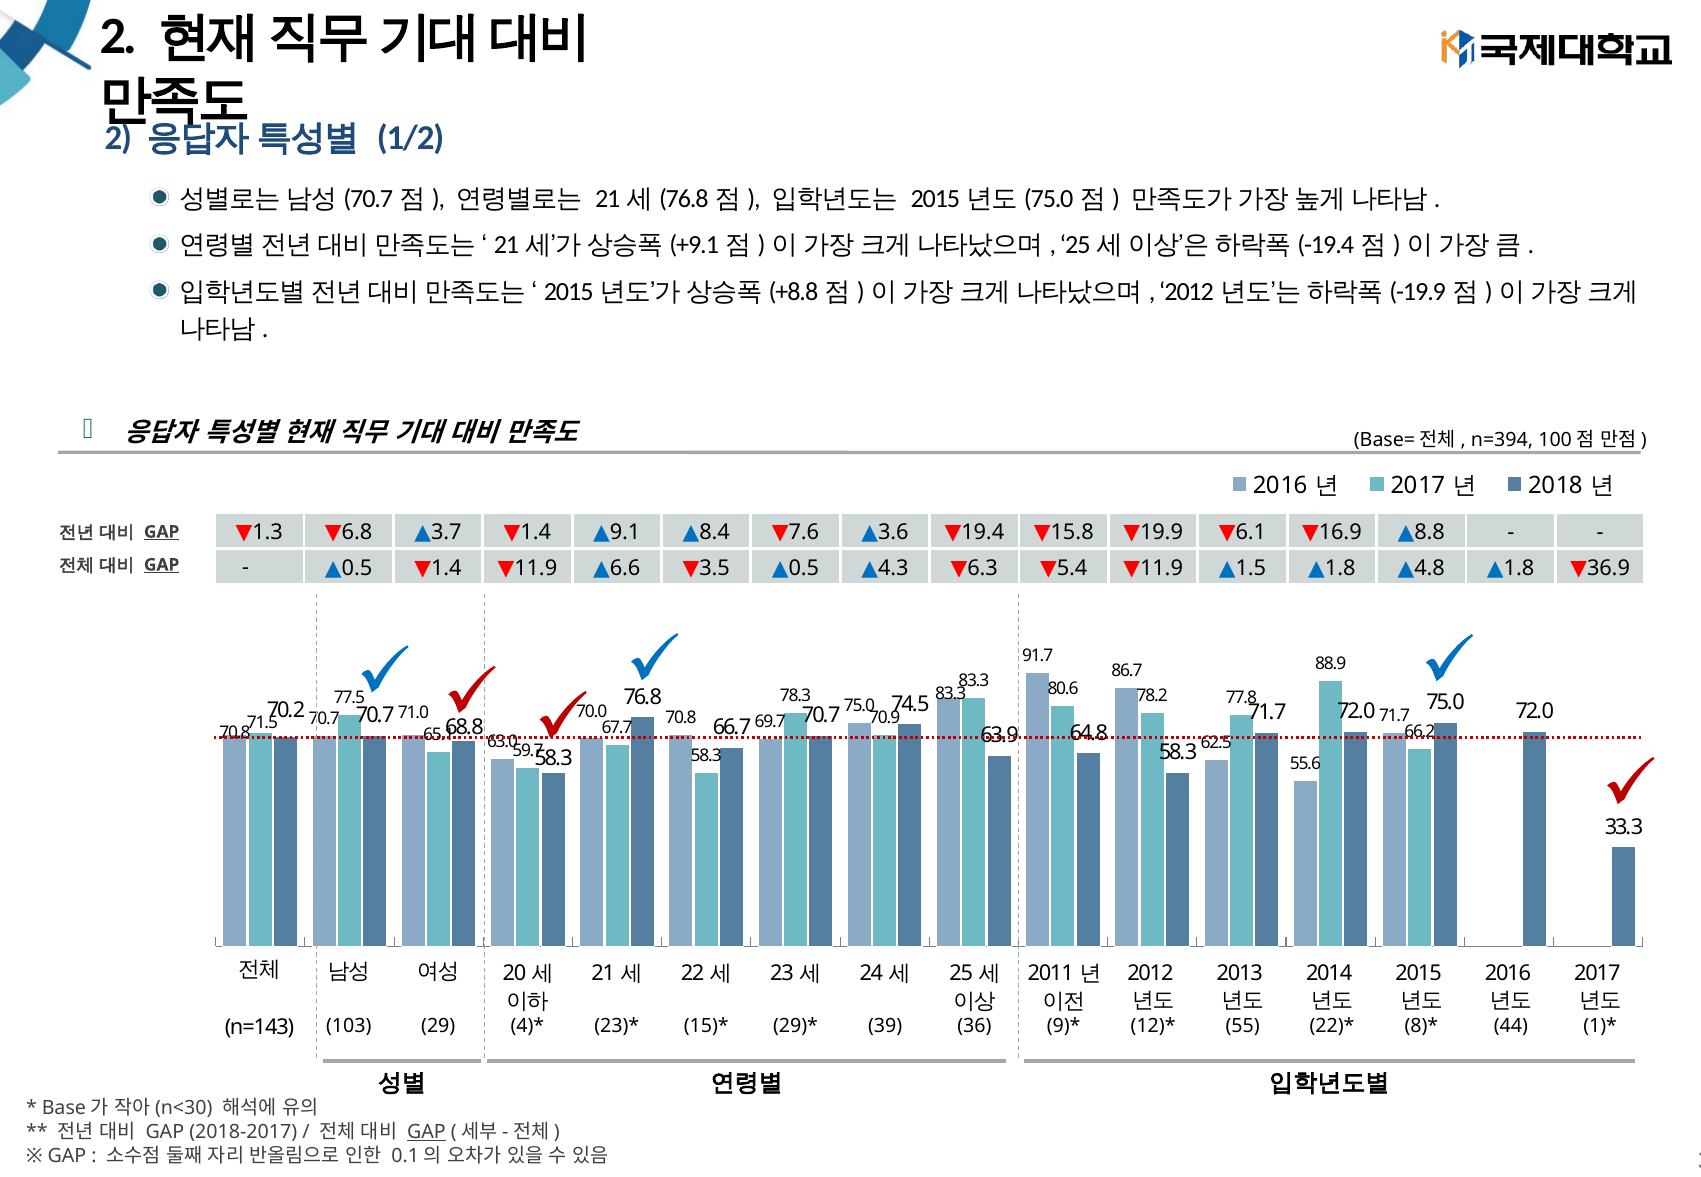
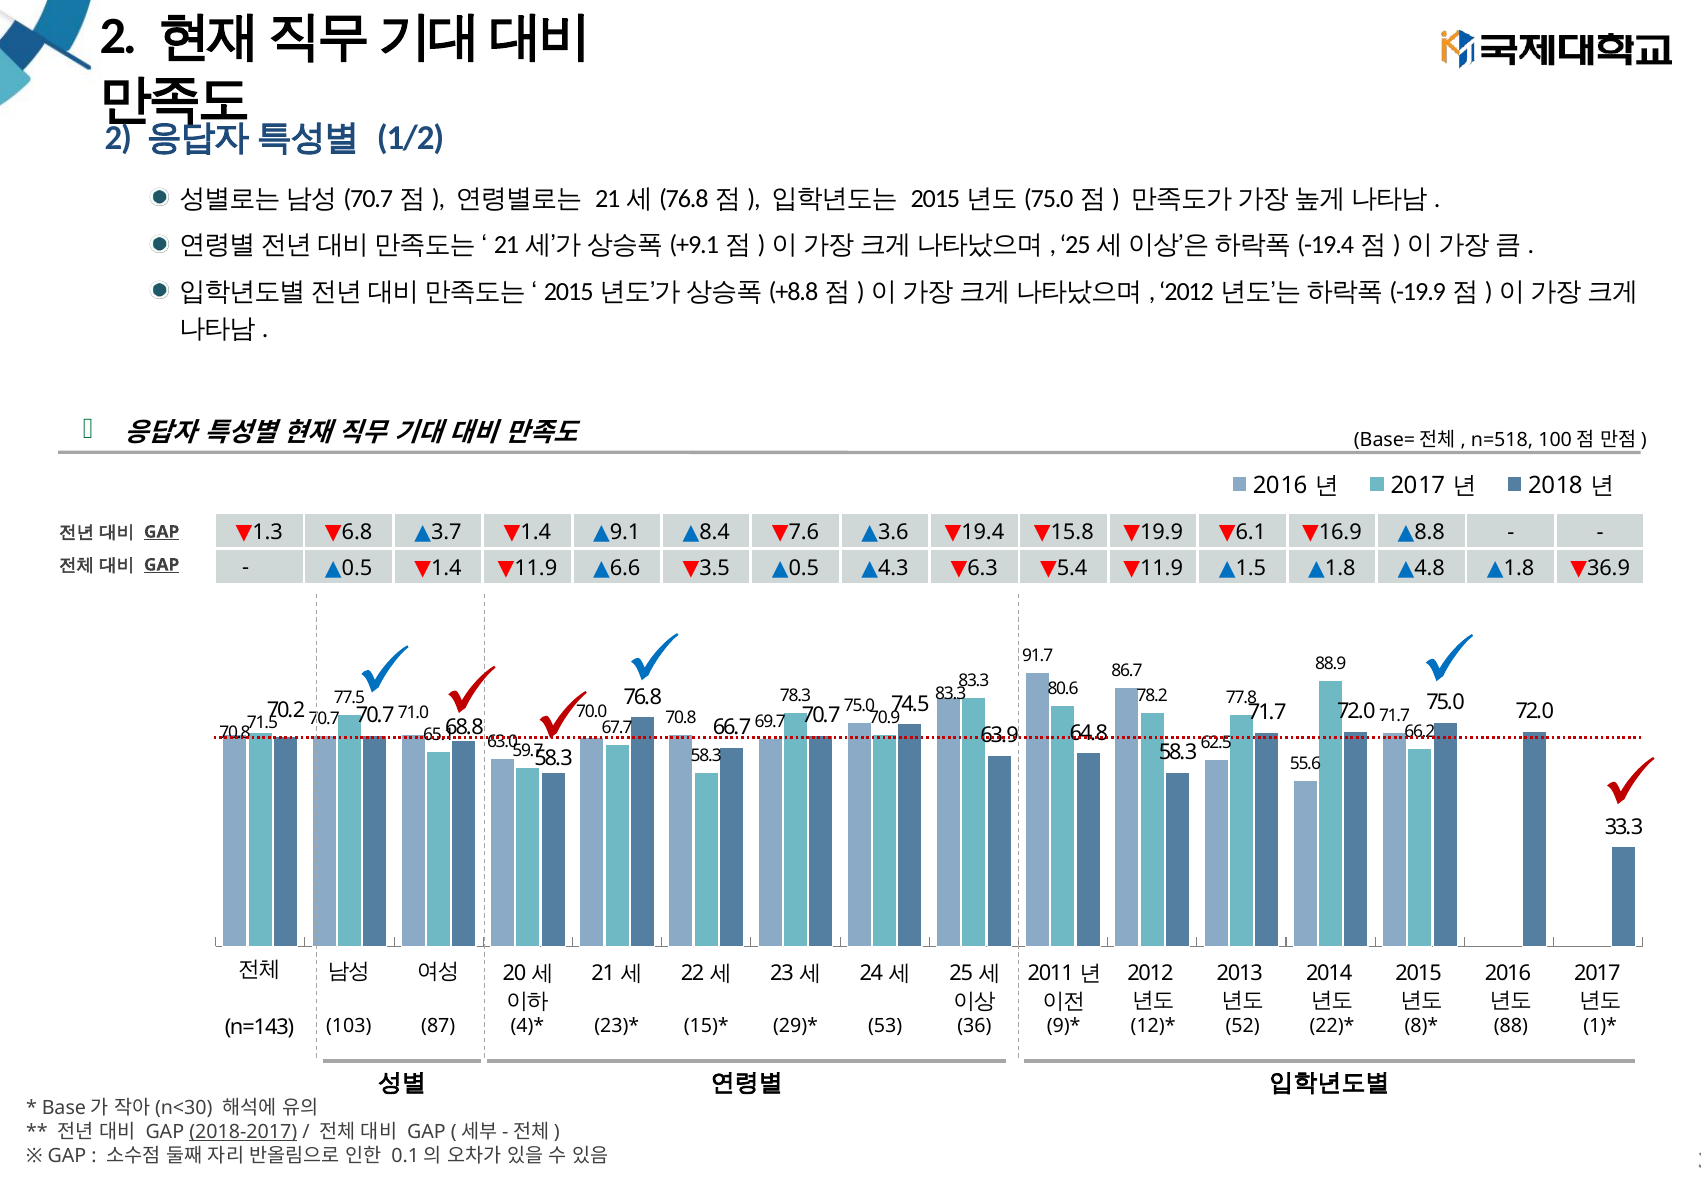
n=394: n=394 -> n=518
29: 29 -> 87
39: 39 -> 53
55: 55 -> 52
44: 44 -> 88
2018-2017 underline: none -> present
GAP at (427, 1133) underline: present -> none
